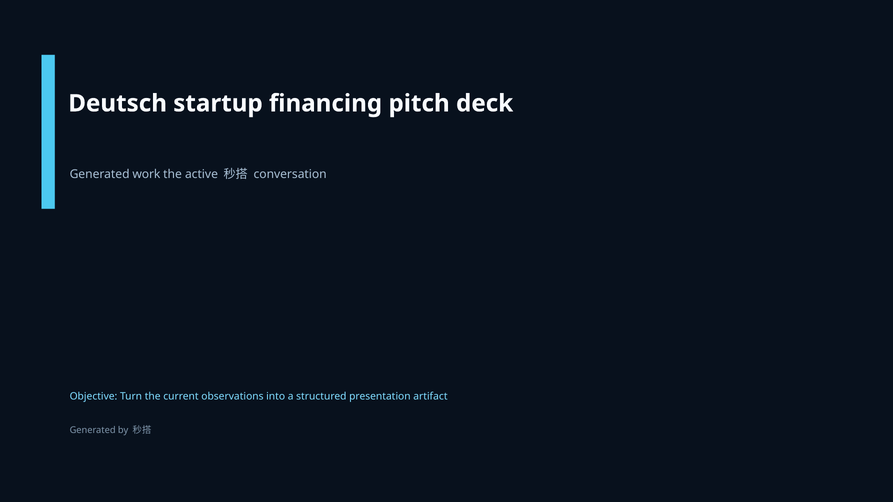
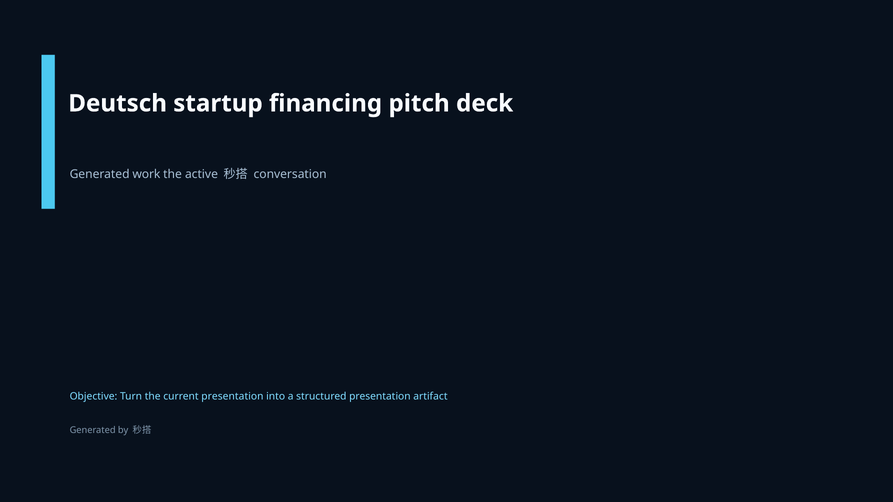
current observations: observations -> presentation
